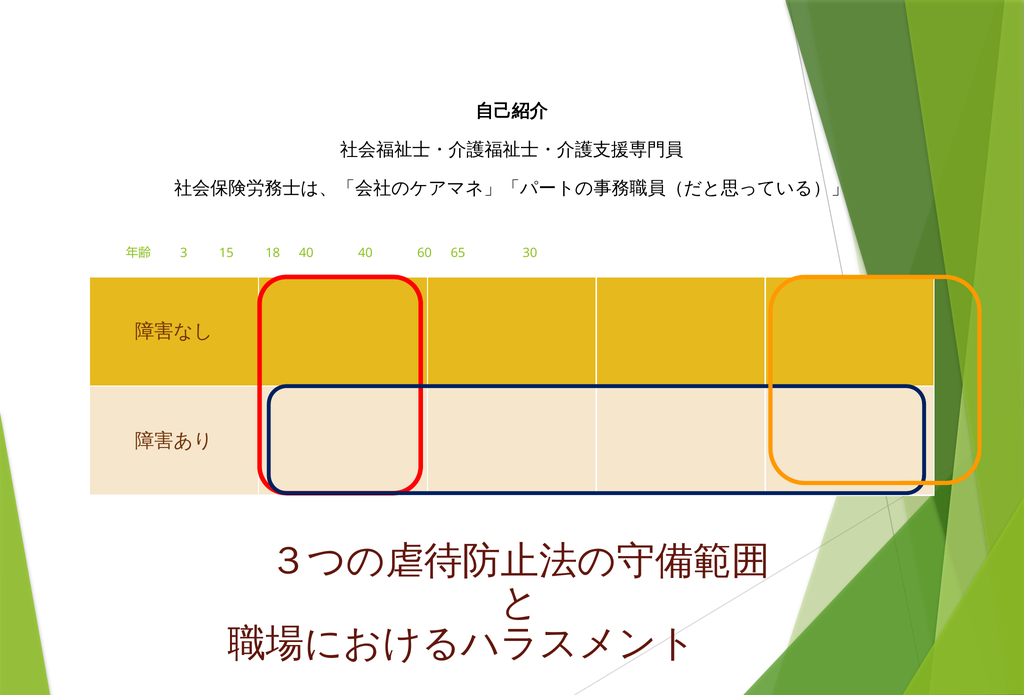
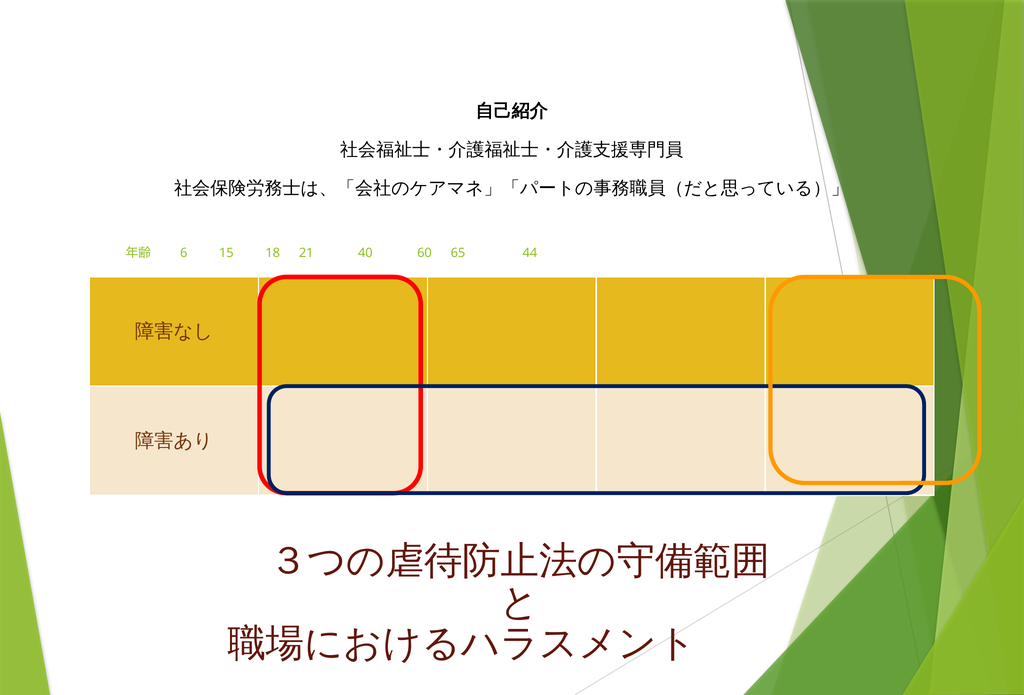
3: 3 -> 6
18 40: 40 -> 21
30: 30 -> 44
